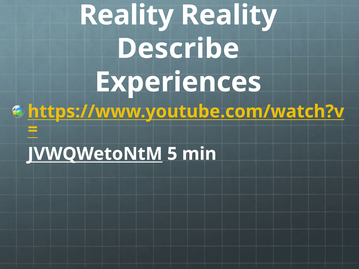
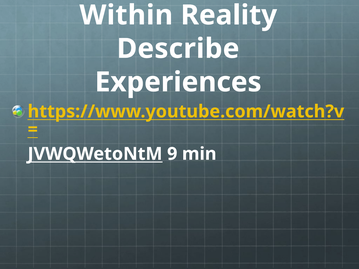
Reality at (126, 15): Reality -> Within
5: 5 -> 9
